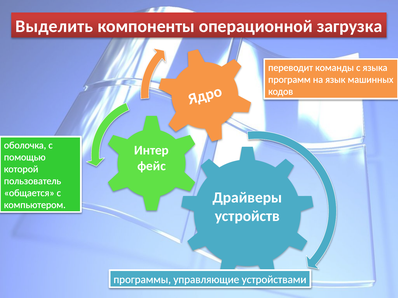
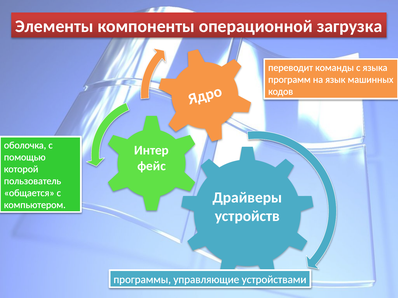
Выделить: Выделить -> Элементы
